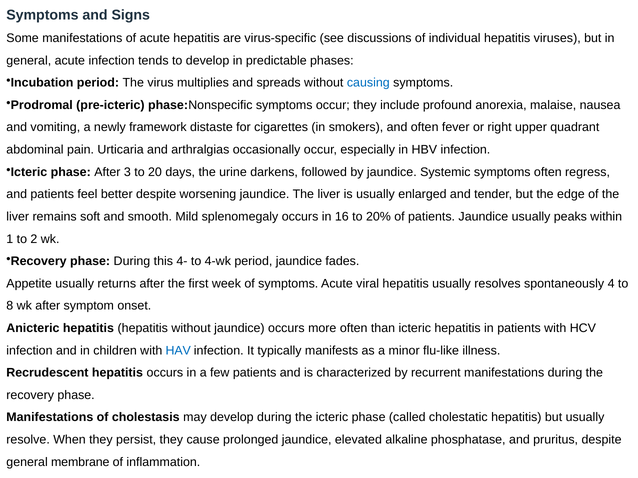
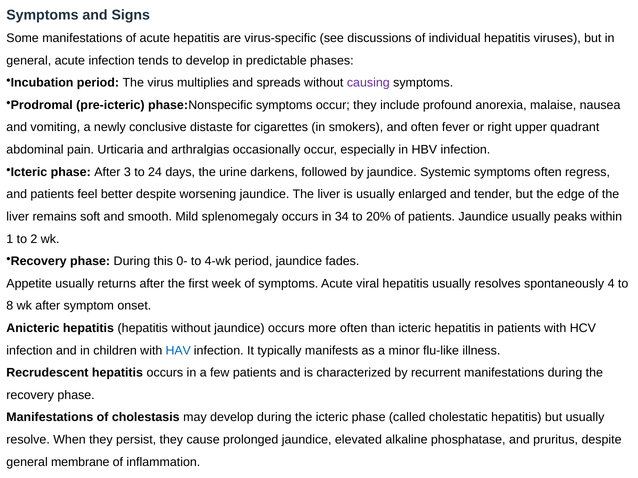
causing colour: blue -> purple
framework: framework -> conclusive
20: 20 -> 24
16: 16 -> 34
4-: 4- -> 0-
